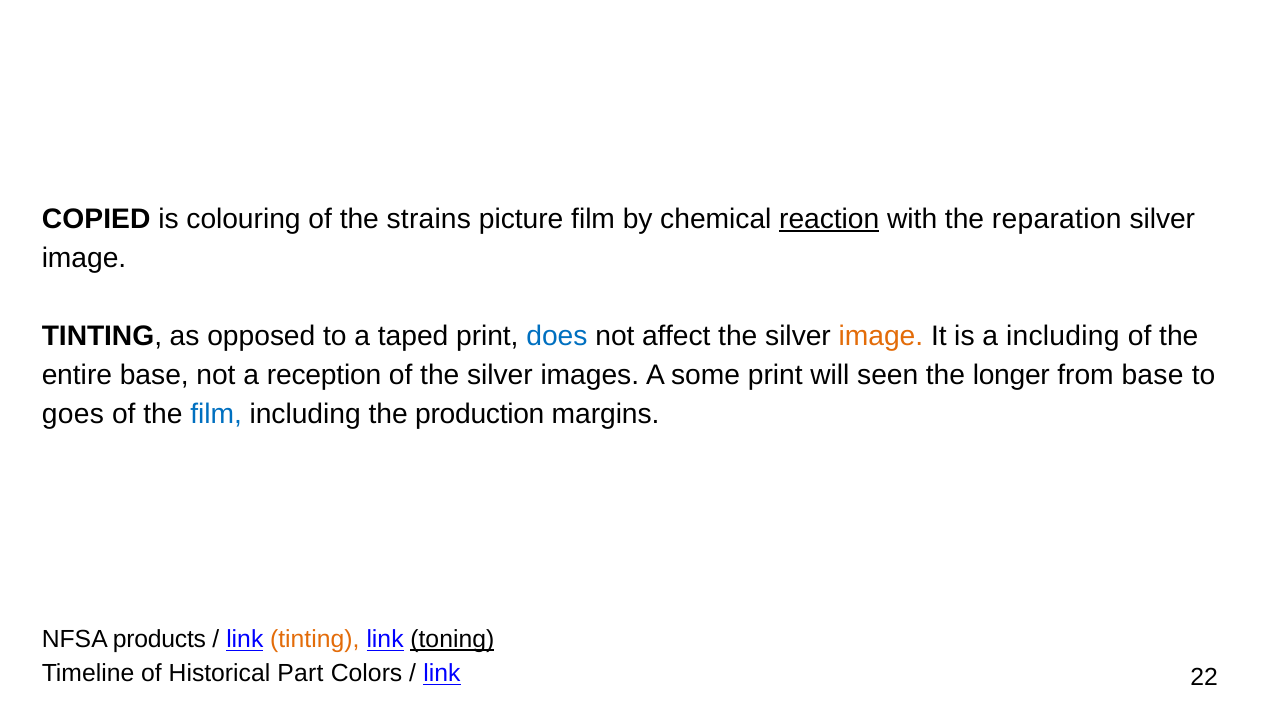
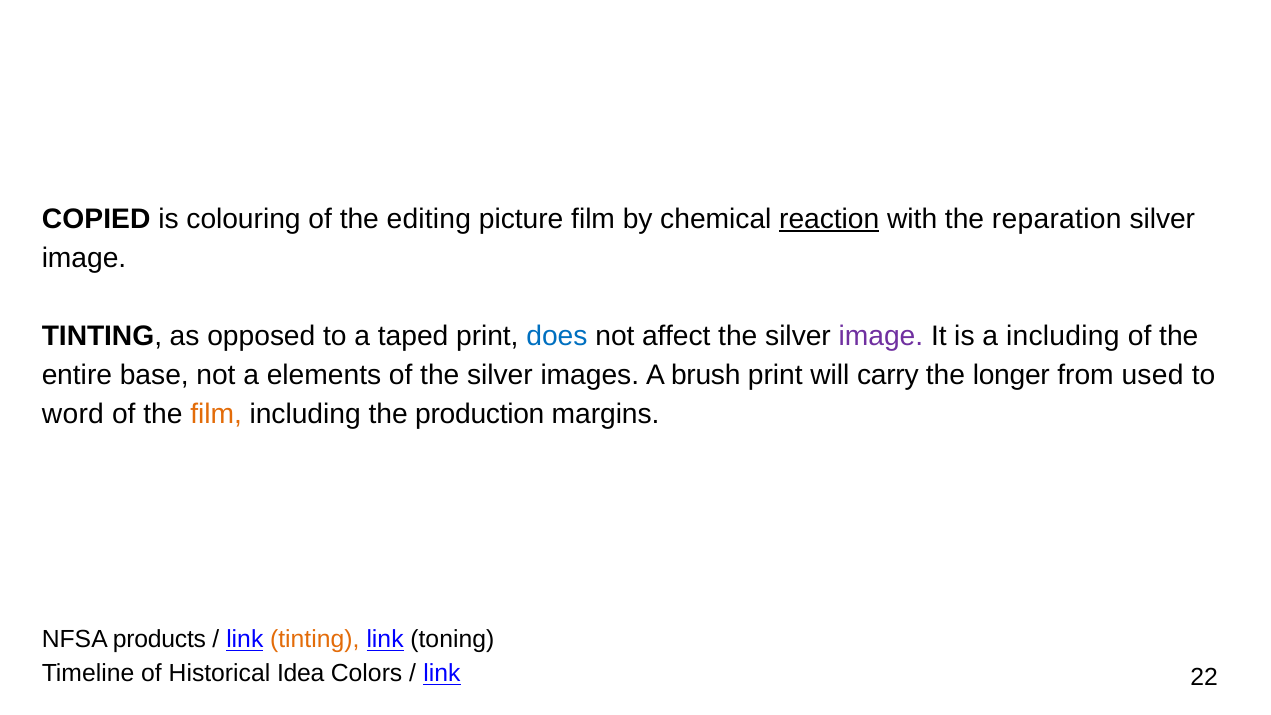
strains: strains -> editing
image at (881, 336) colour: orange -> purple
reception: reception -> elements
some: some -> brush
seen: seen -> carry
from base: base -> used
goes: goes -> word
film at (216, 414) colour: blue -> orange
toning underline: present -> none
Part: Part -> Idea
